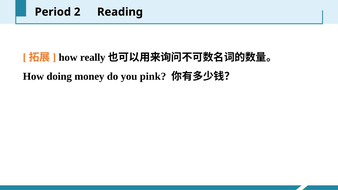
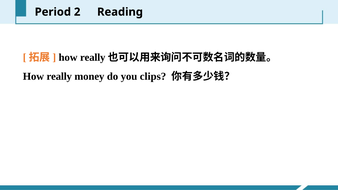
doing at (59, 76): doing -> really
pink: pink -> clips
